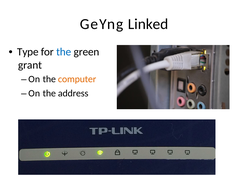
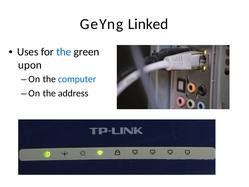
Type: Type -> Uses
grant: grant -> upon
computer colour: orange -> blue
